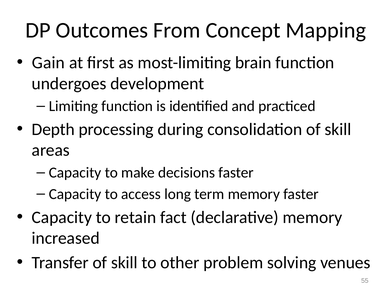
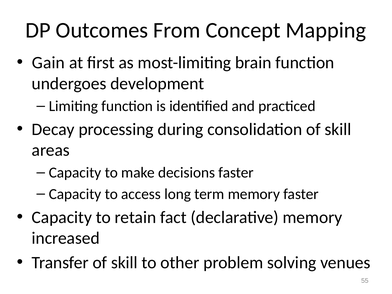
Depth: Depth -> Decay
